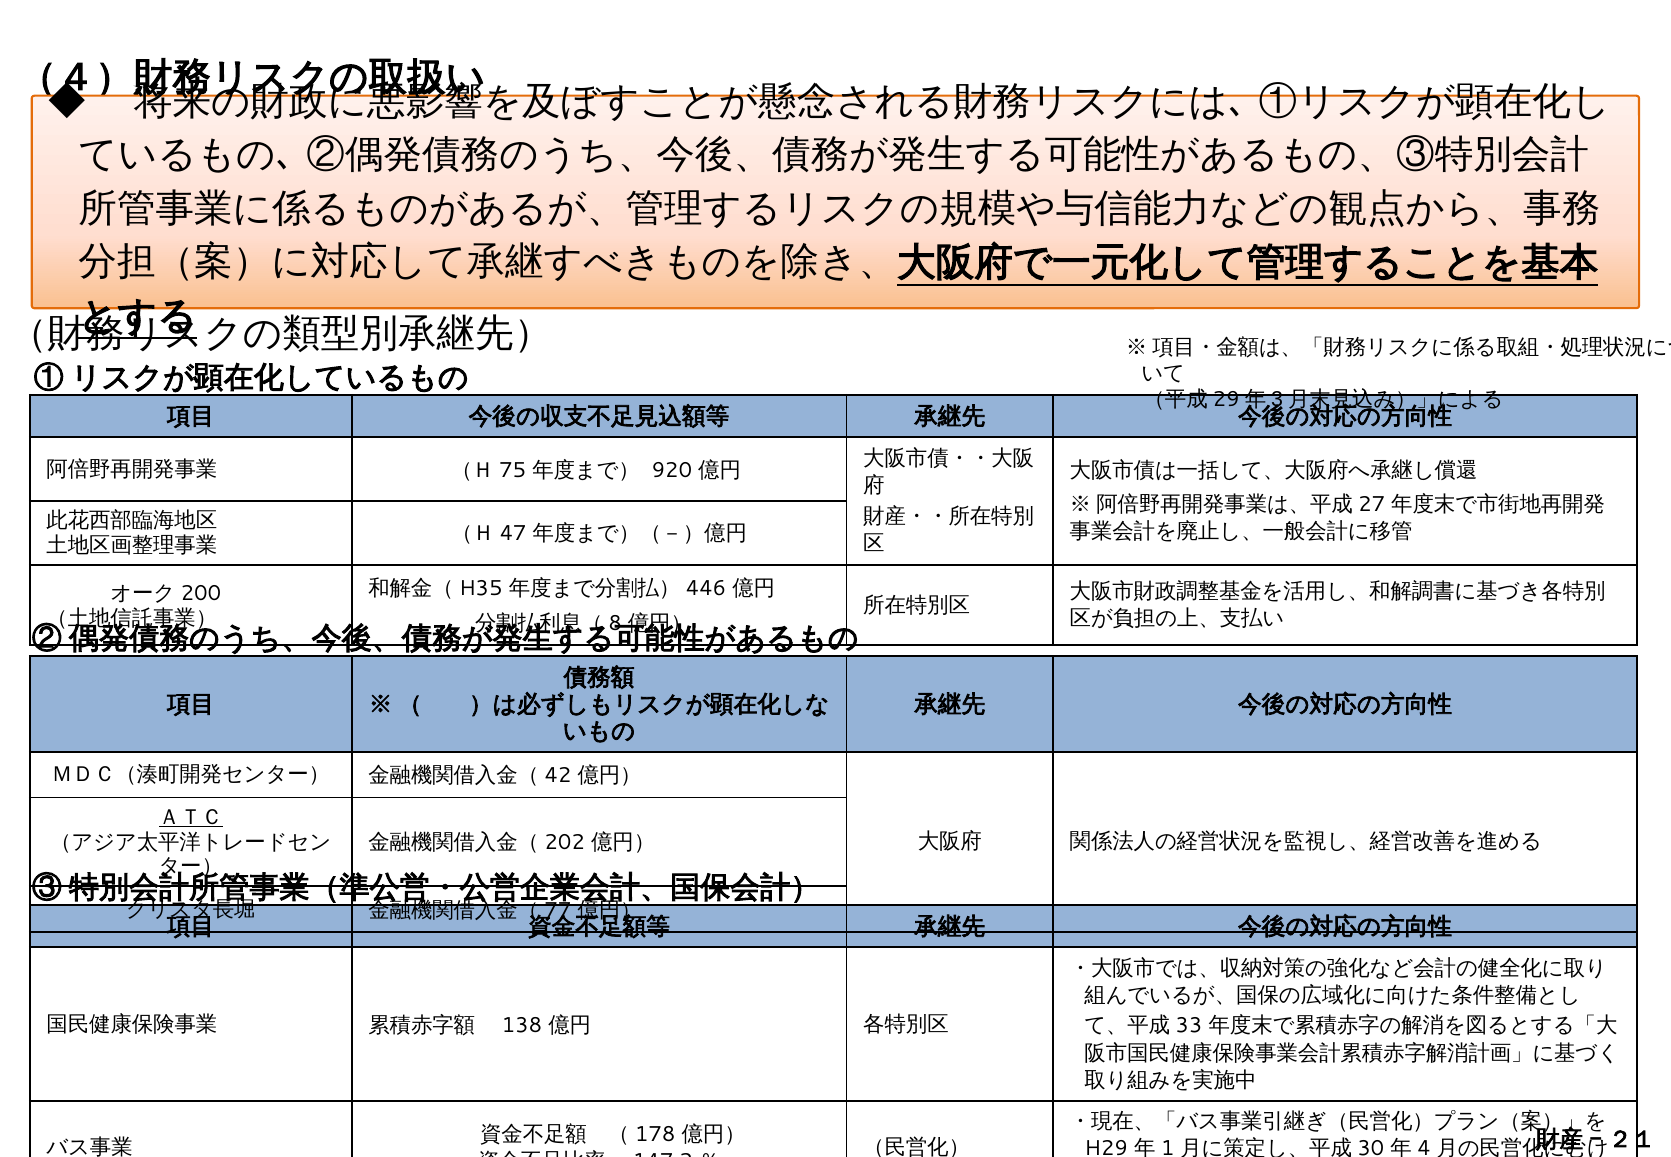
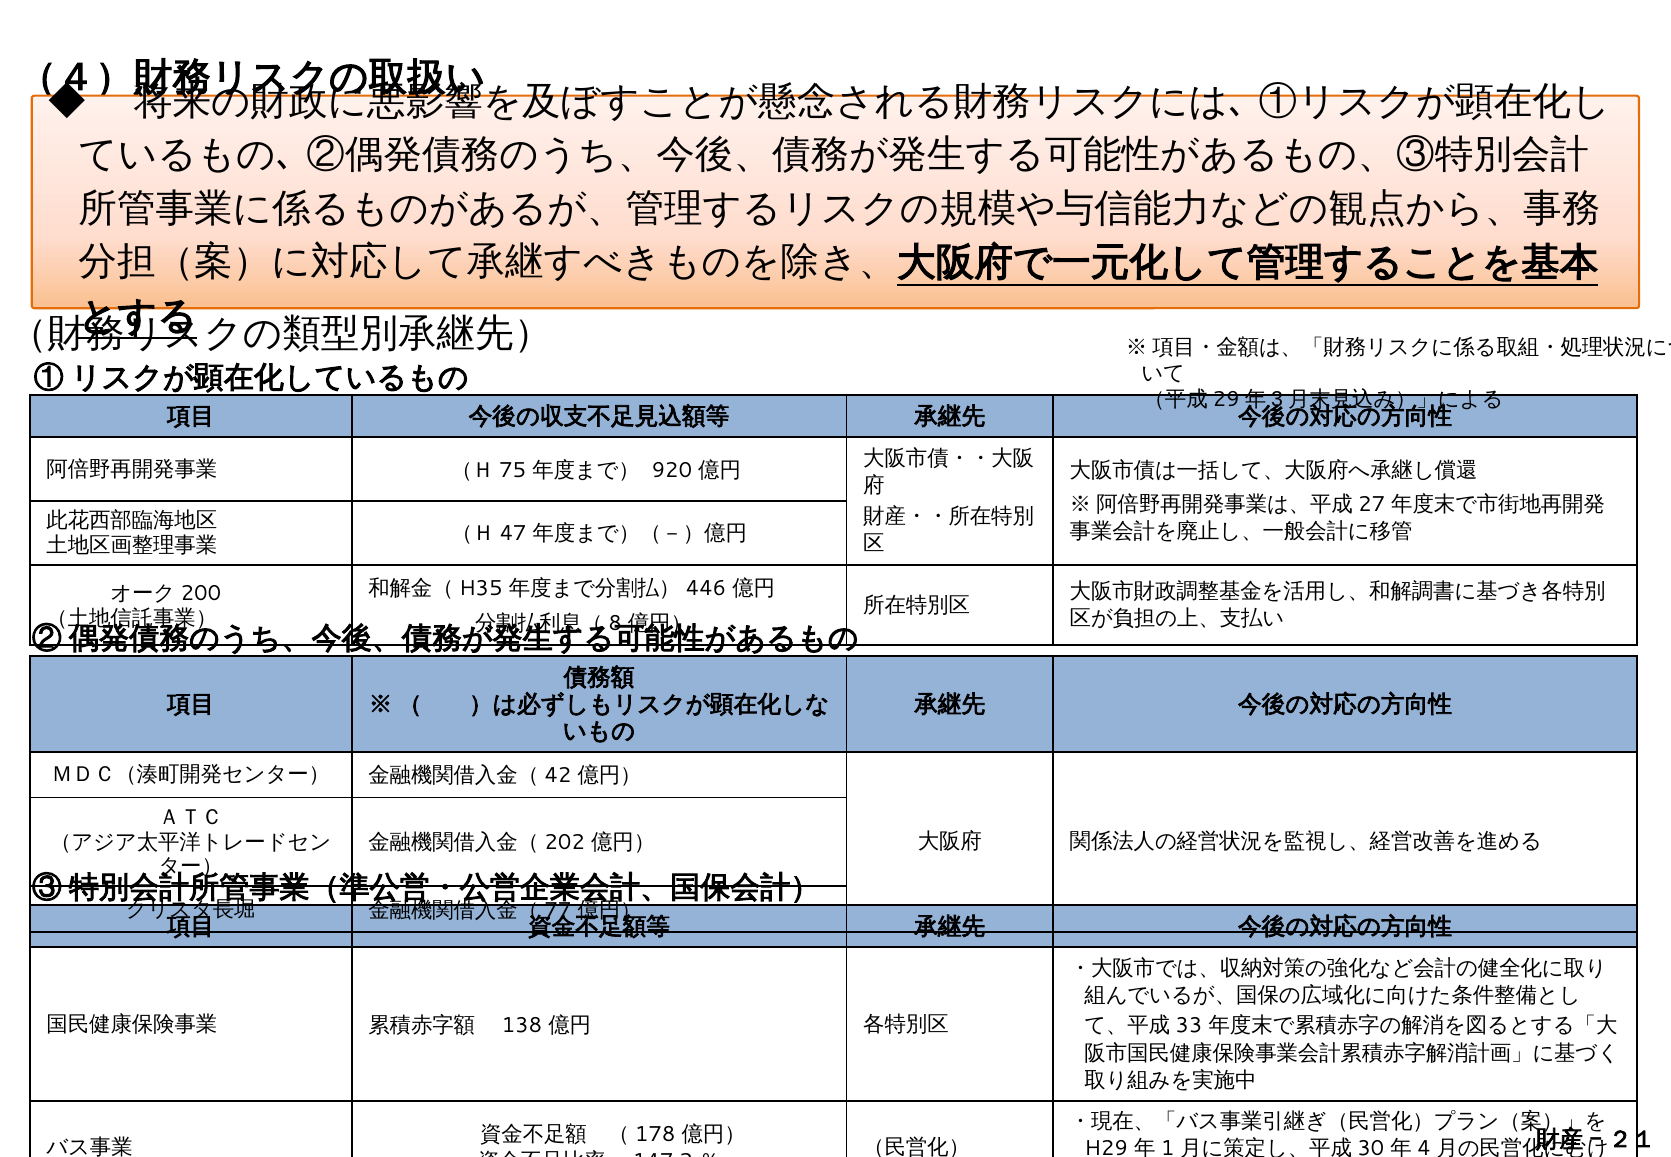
ＡＴＣ underline: present -> none
